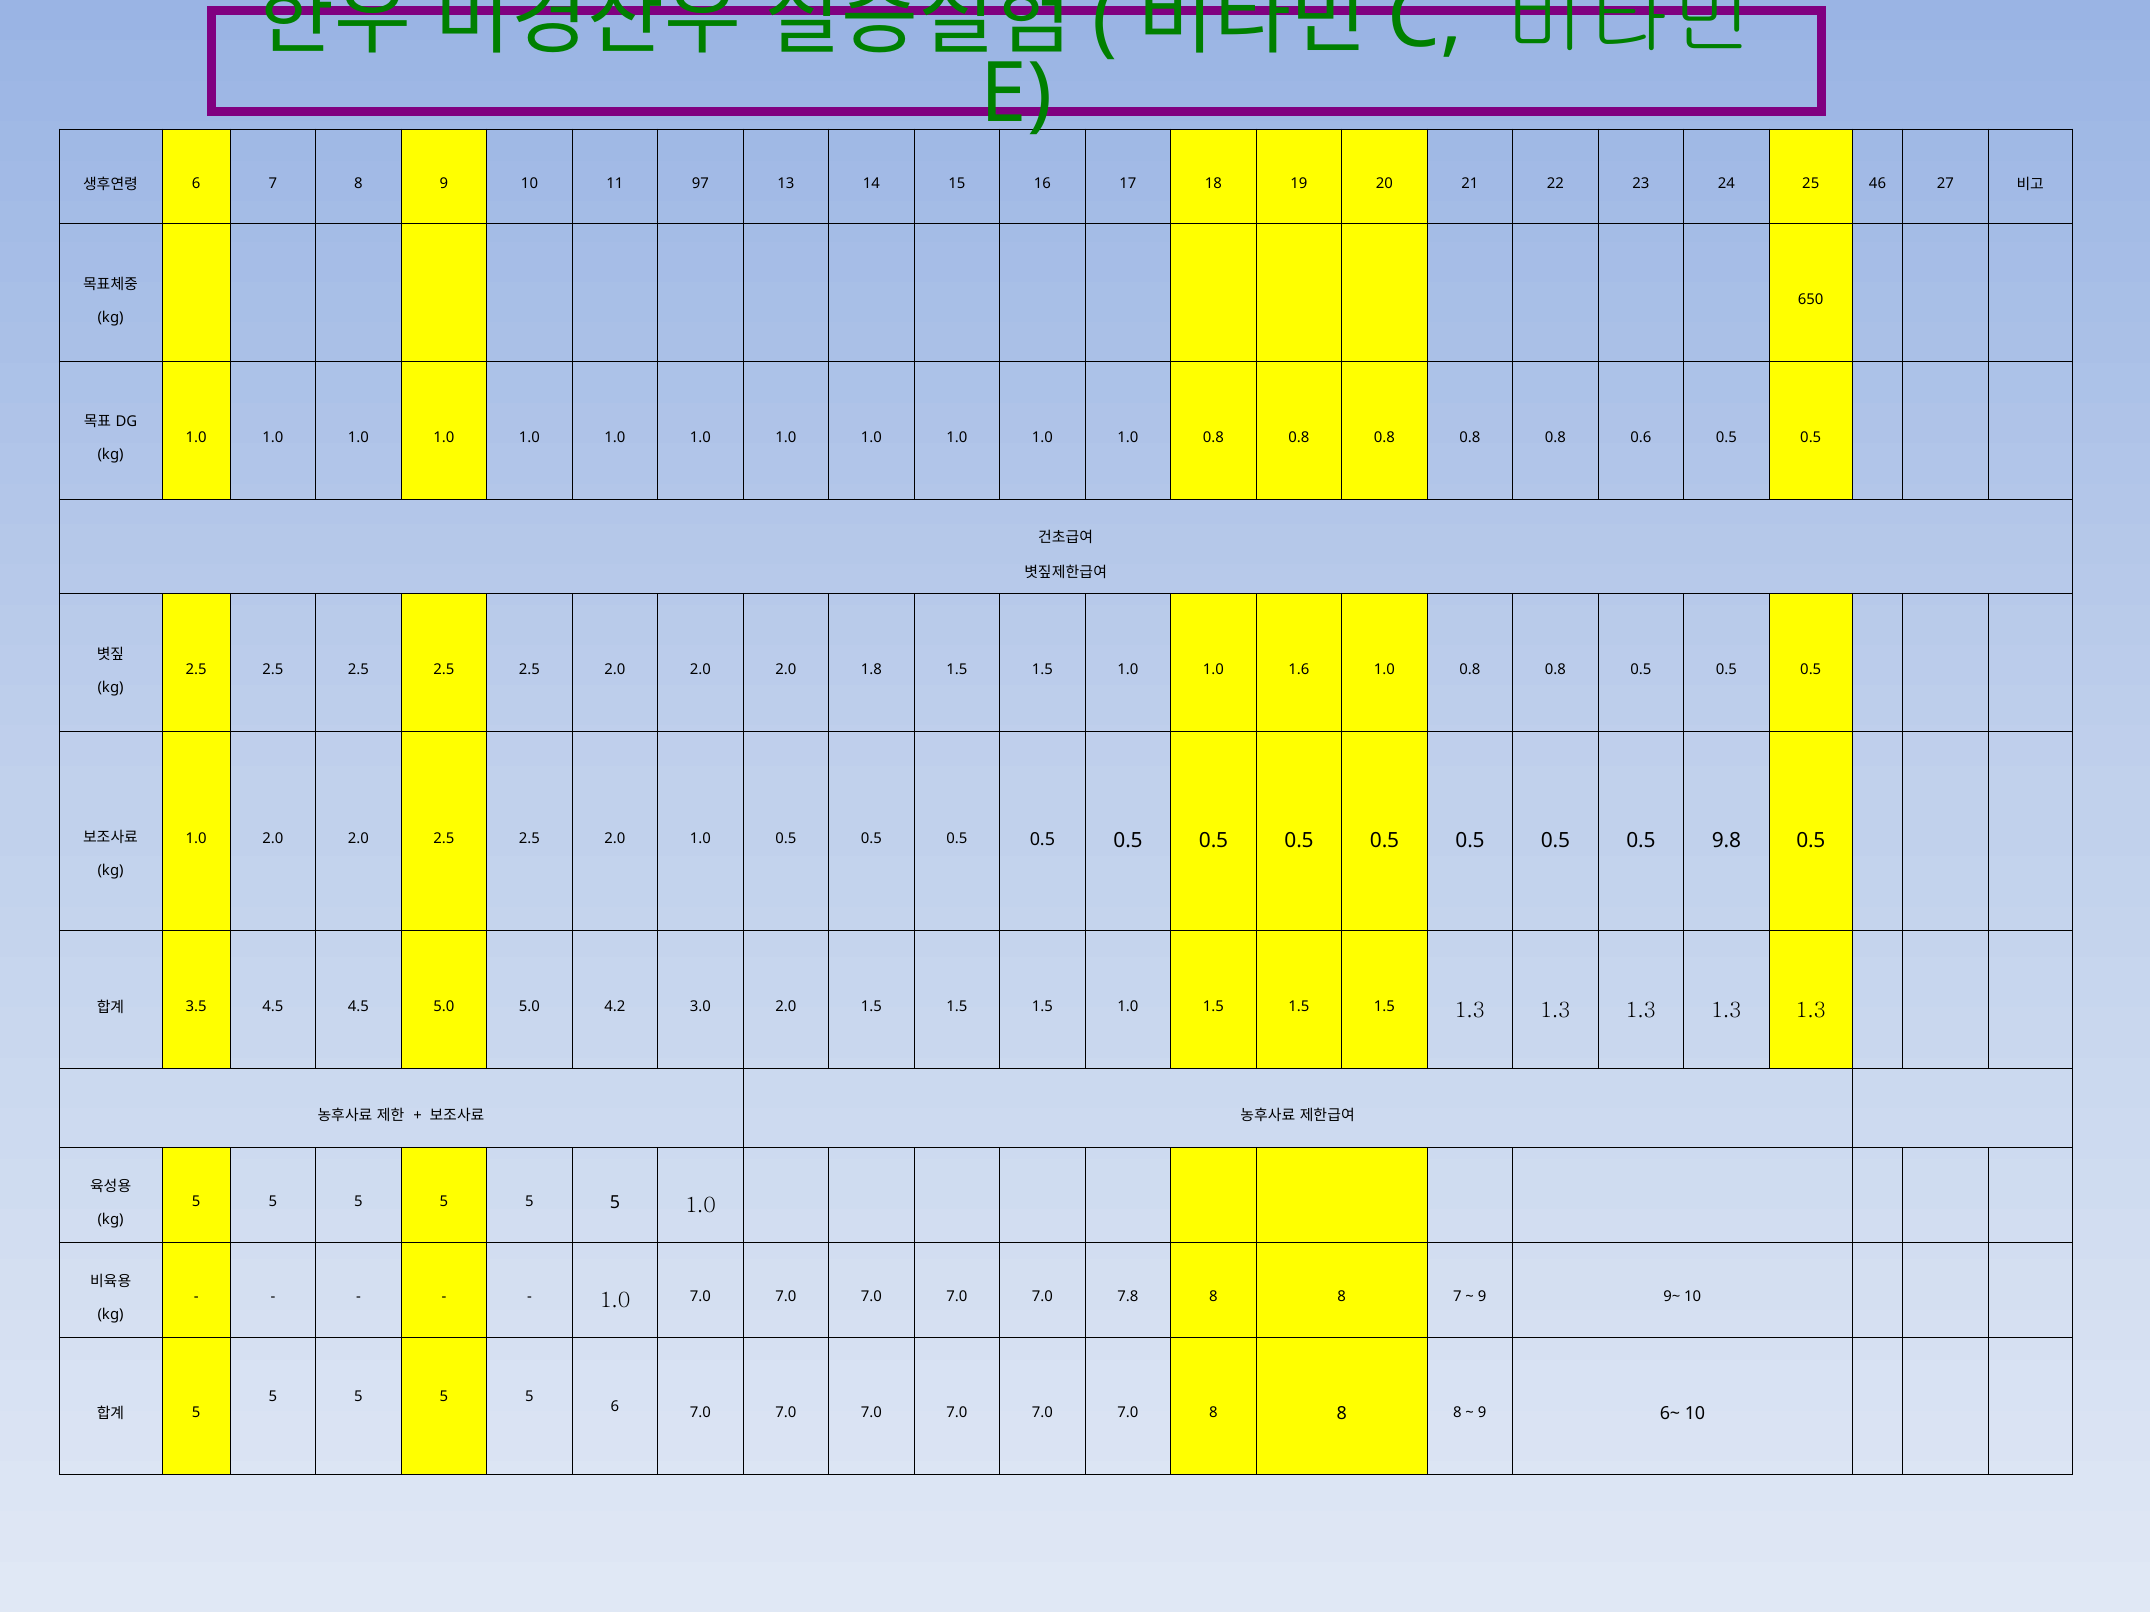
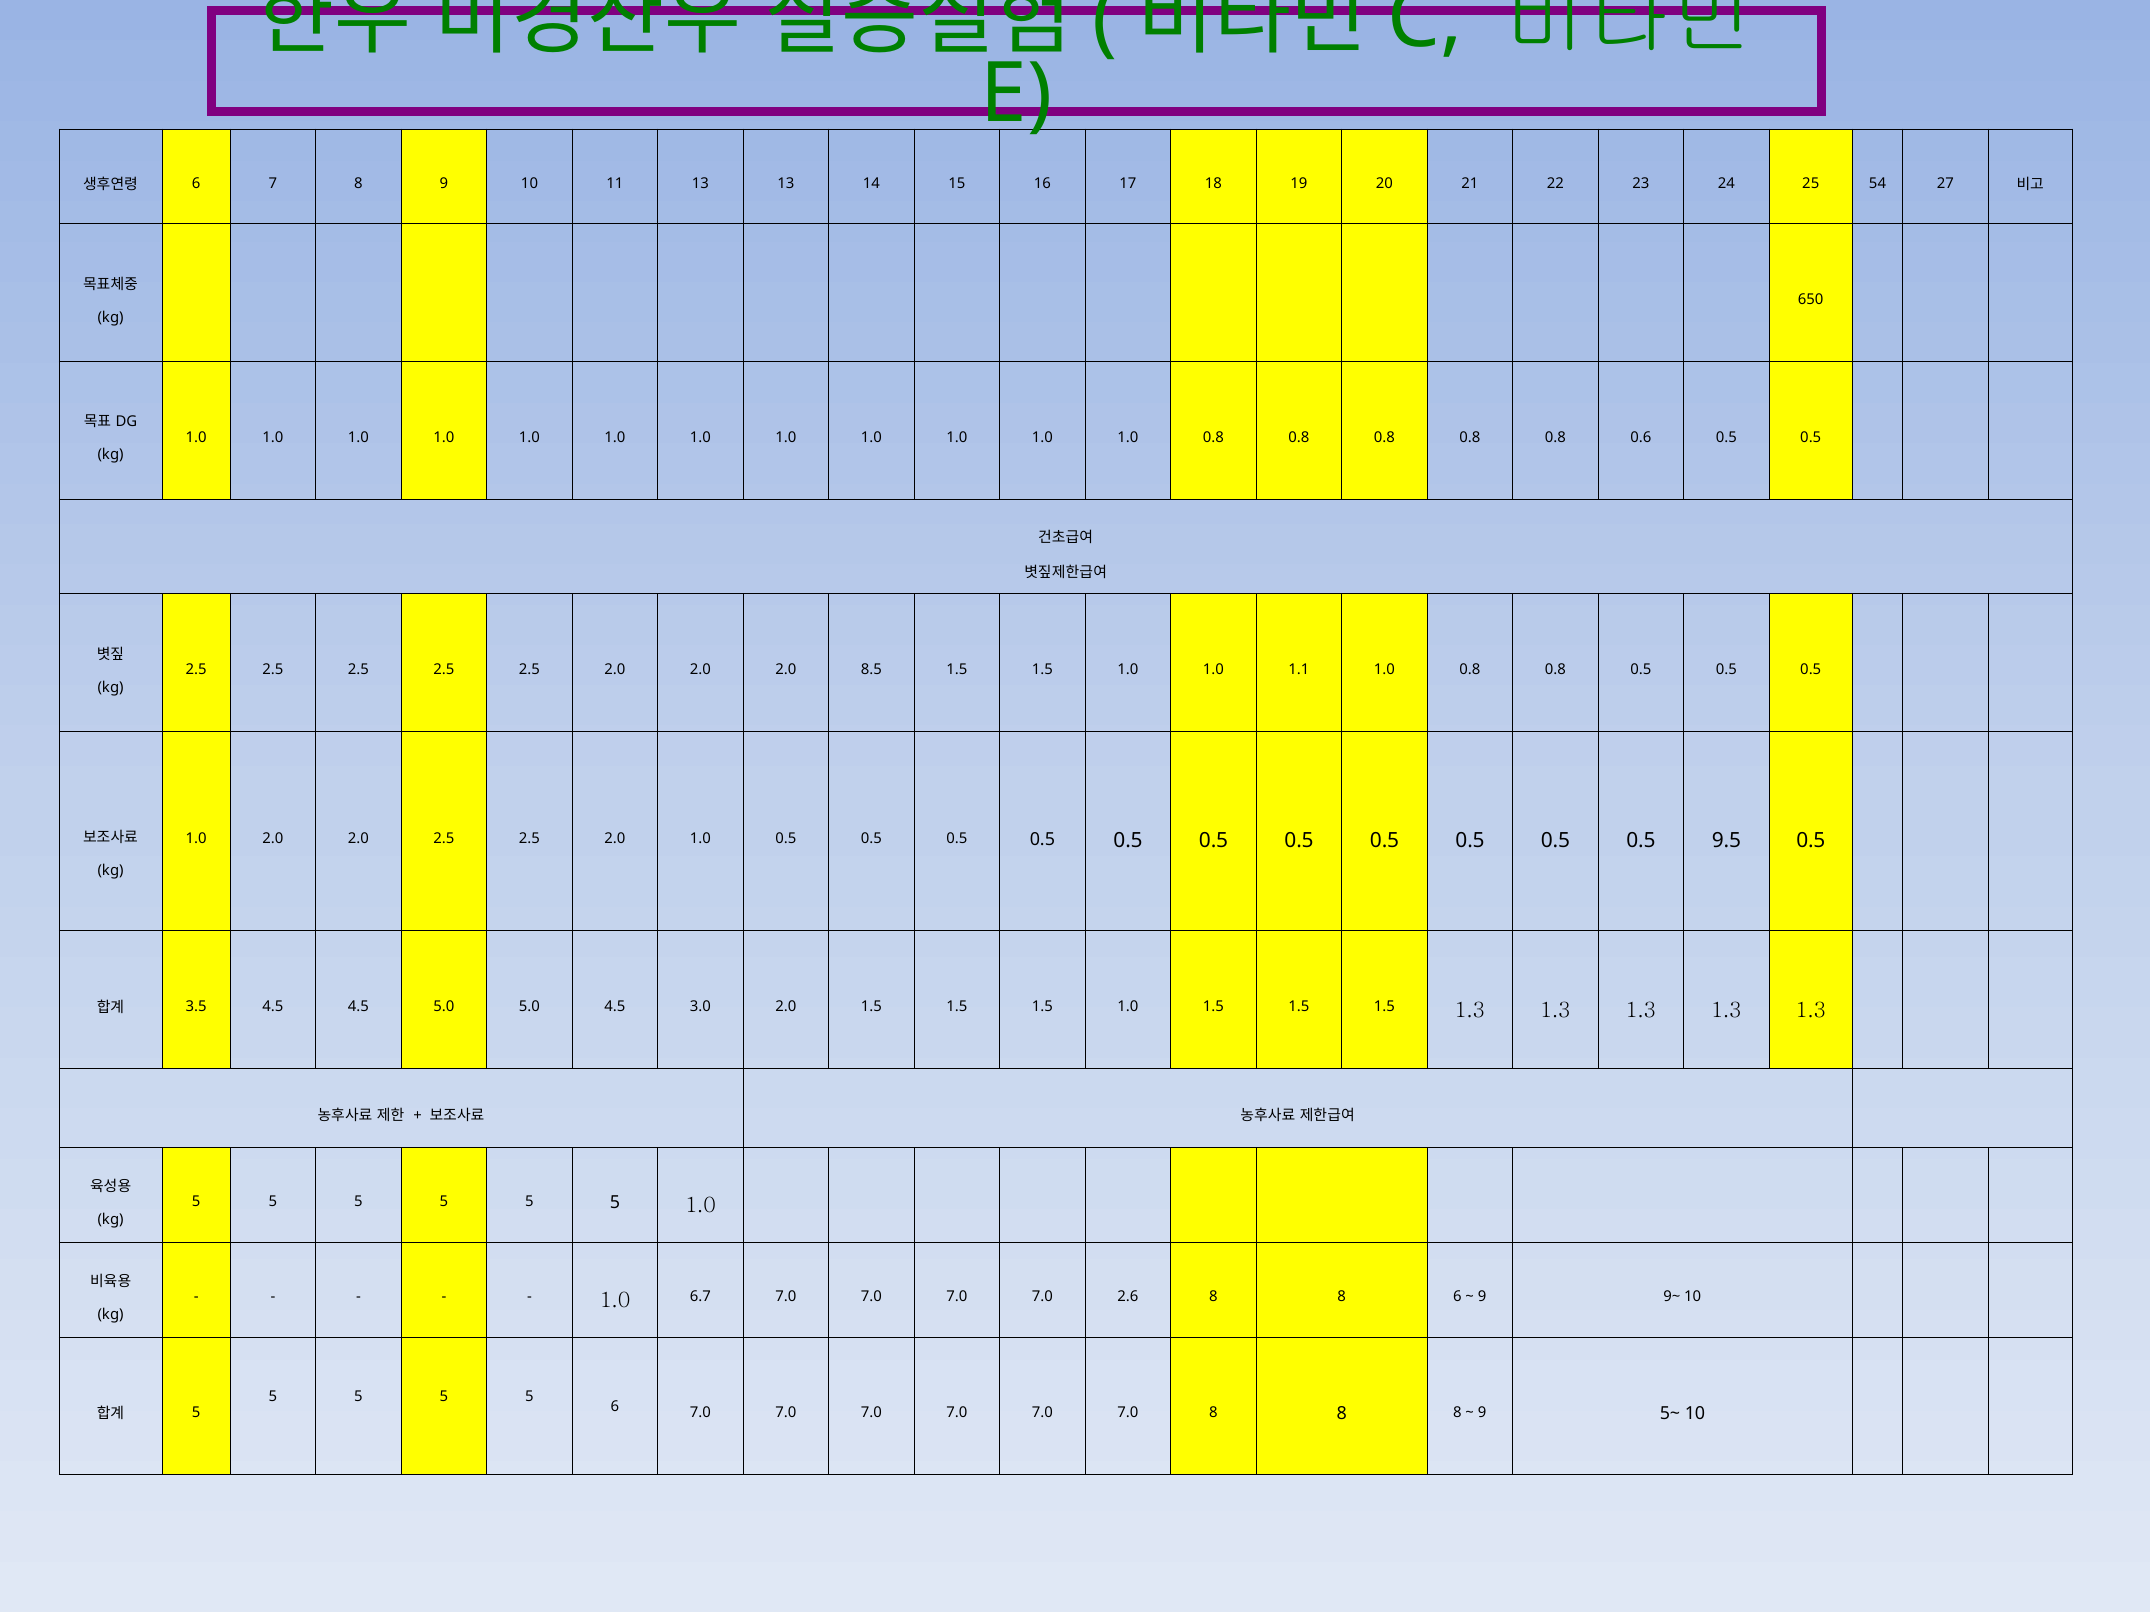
11 97: 97 -> 13
46: 46 -> 54
1.8: 1.8 -> 8.5
1.6: 1.6 -> 1.1
9.8: 9.8 -> 9.5
5.0 4.2: 4.2 -> 4.5
1.0 7.0: 7.0 -> 6.7
7.8: 7.8 -> 2.6
8 7: 7 -> 6
6~: 6~ -> 5~
